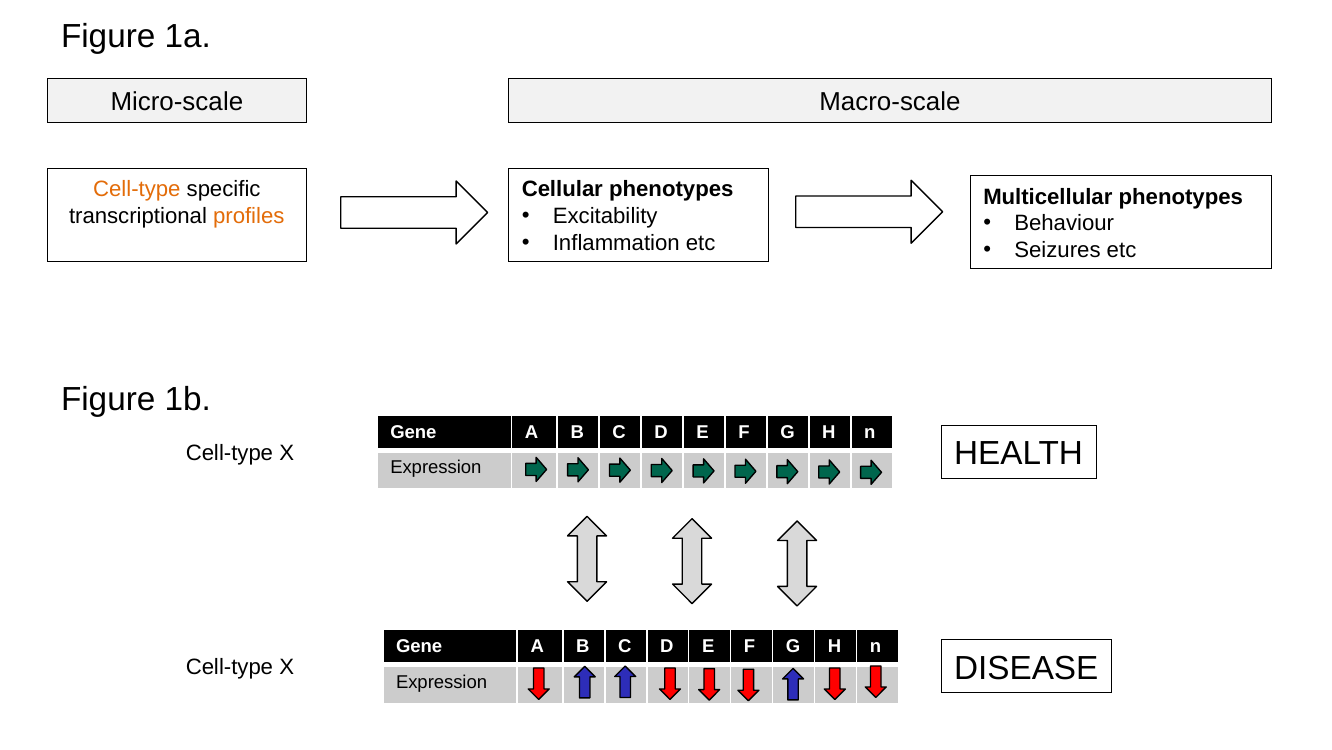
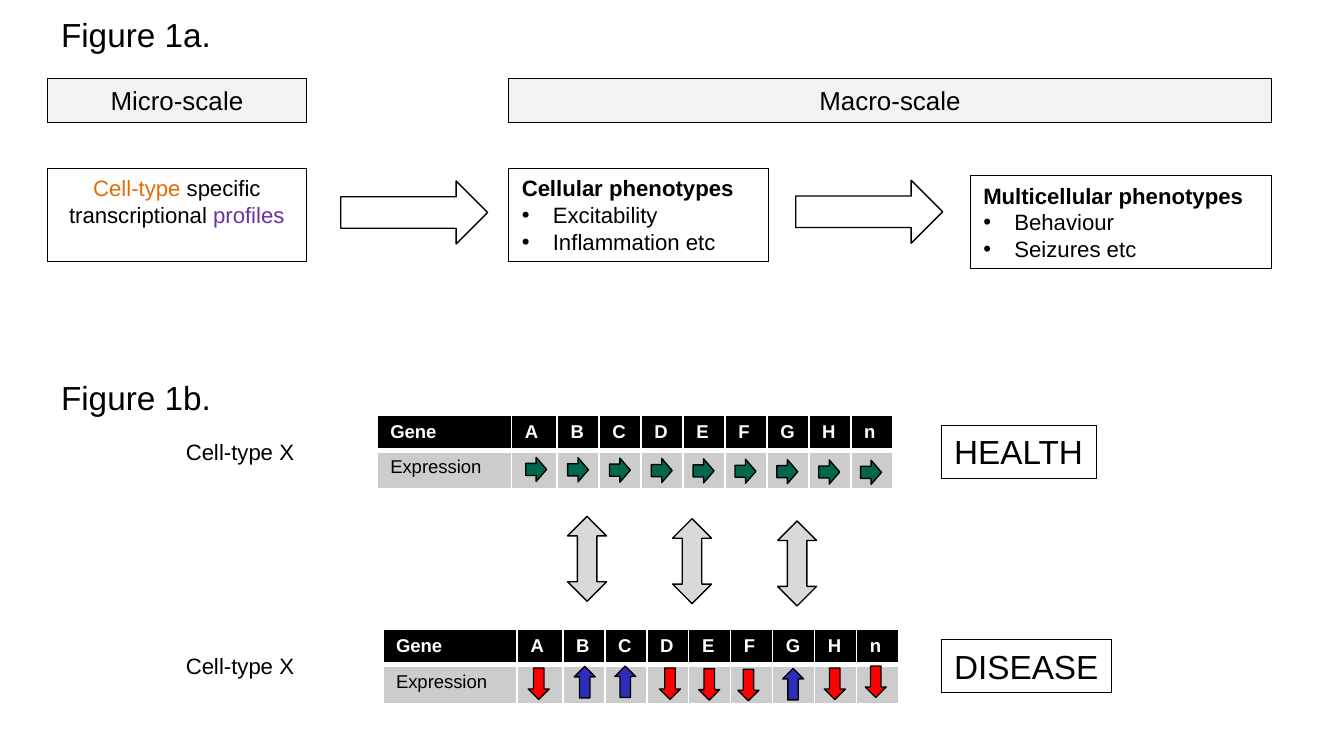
profiles colour: orange -> purple
